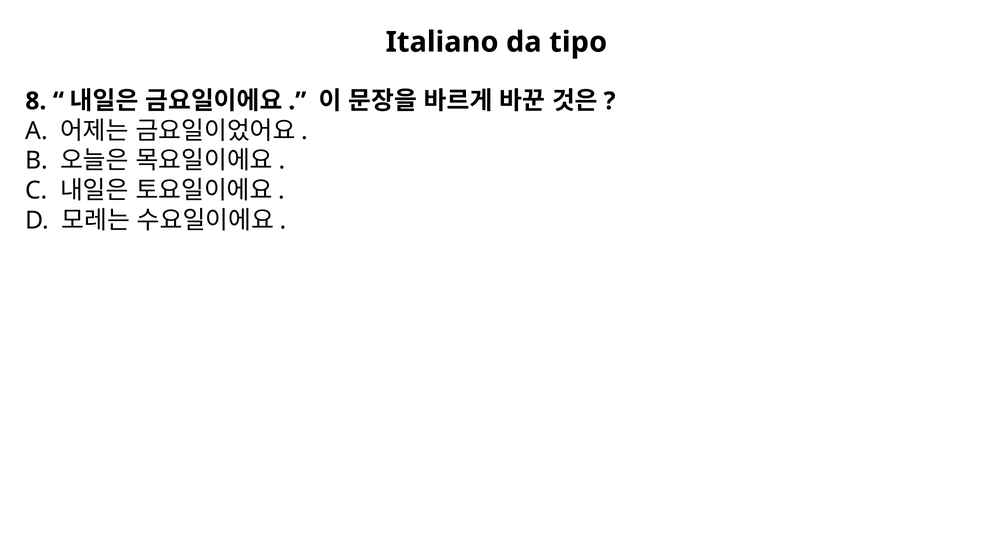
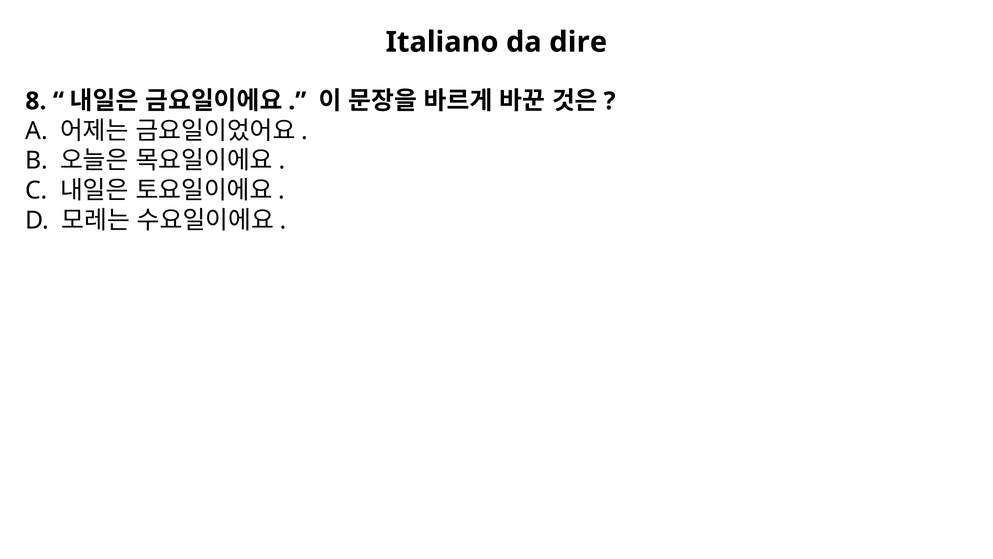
tipo: tipo -> dire
